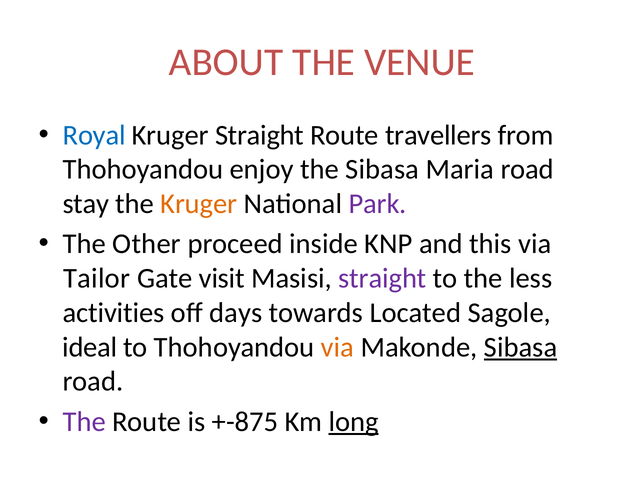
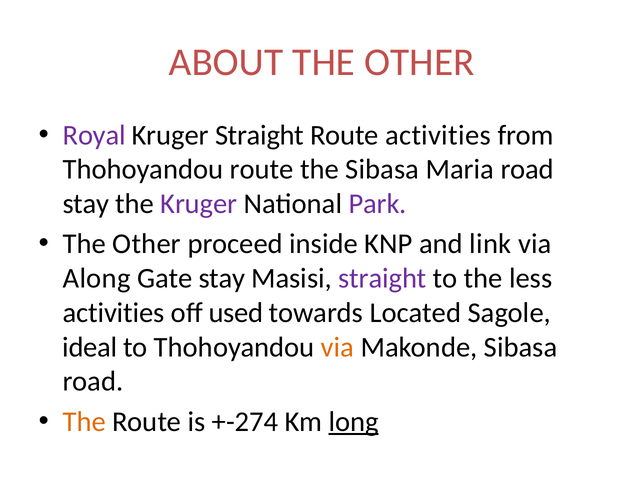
ABOUT THE VENUE: VENUE -> OTHER
Royal colour: blue -> purple
Route travellers: travellers -> activities
Thohoyandou enjoy: enjoy -> route
Kruger at (199, 204) colour: orange -> purple
this: this -> link
Tailor: Tailor -> Along
Gate visit: visit -> stay
days: days -> used
Sibasa at (521, 347) underline: present -> none
The at (84, 422) colour: purple -> orange
+-875: +-875 -> +-274
